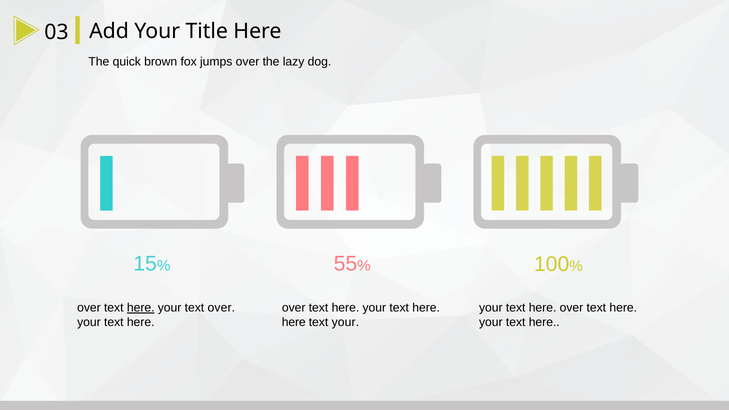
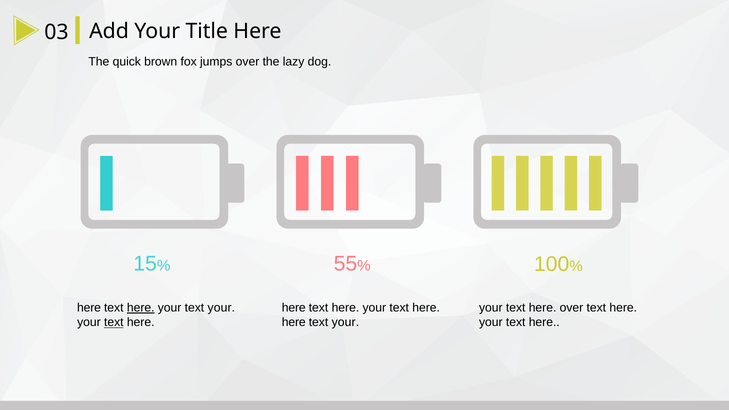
over at (89, 308): over -> here
your text over: over -> your
over at (294, 308): over -> here
text at (114, 322) underline: none -> present
